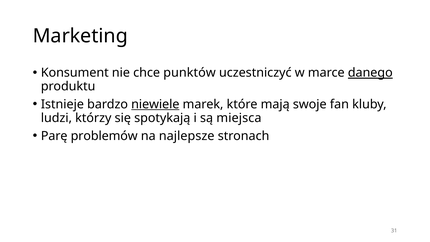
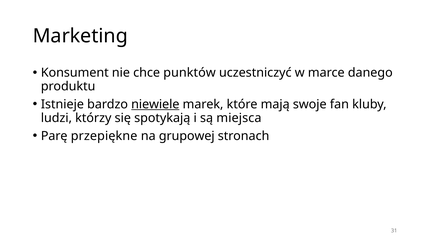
danego underline: present -> none
problemów: problemów -> przepiękne
najlepsze: najlepsze -> grupowej
